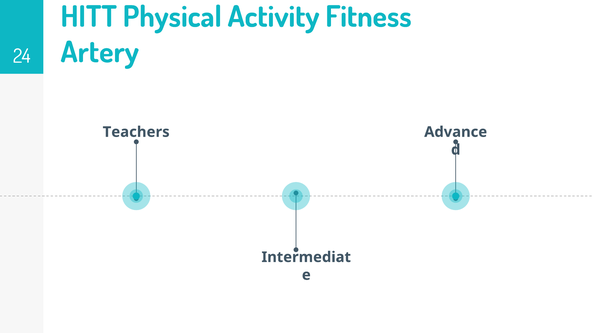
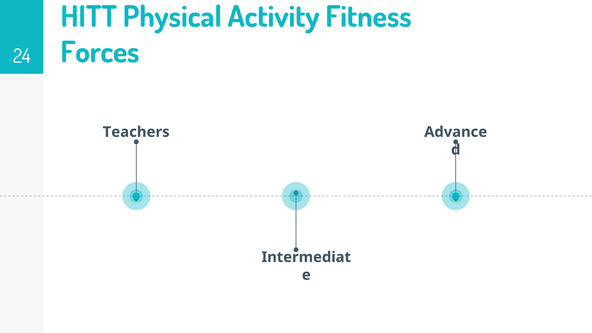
Artery: Artery -> Forces
